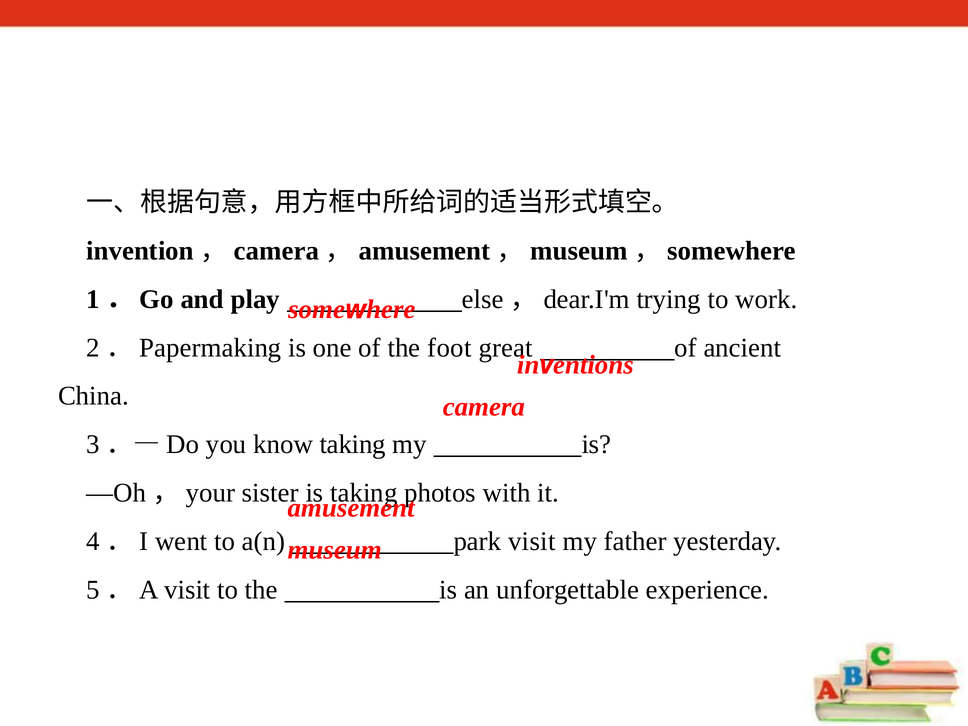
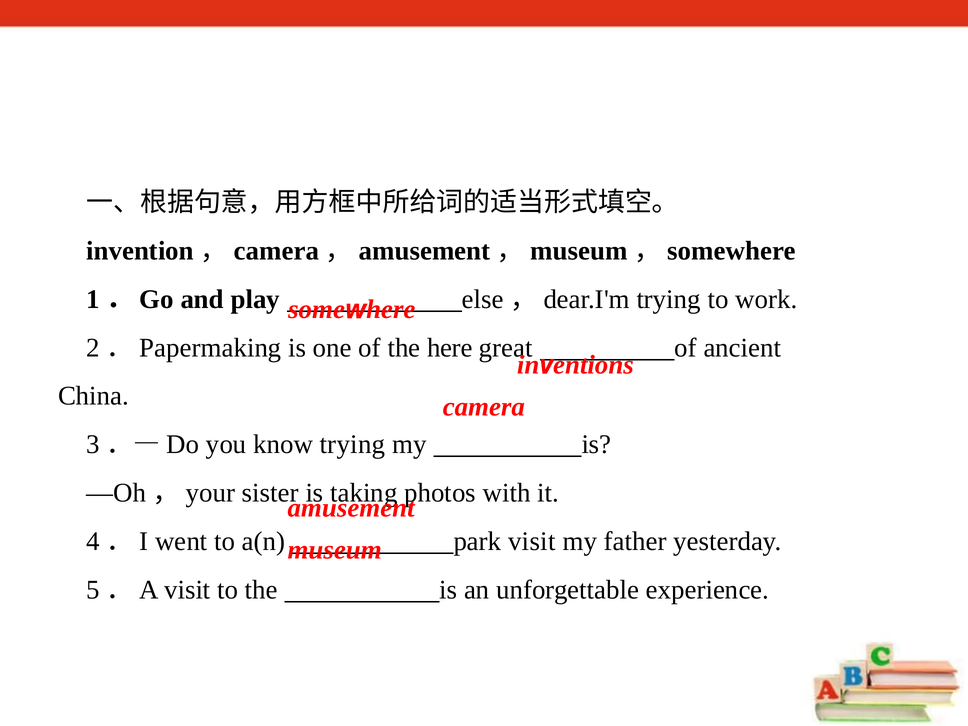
the foot: foot -> here
know taking: taking -> trying
